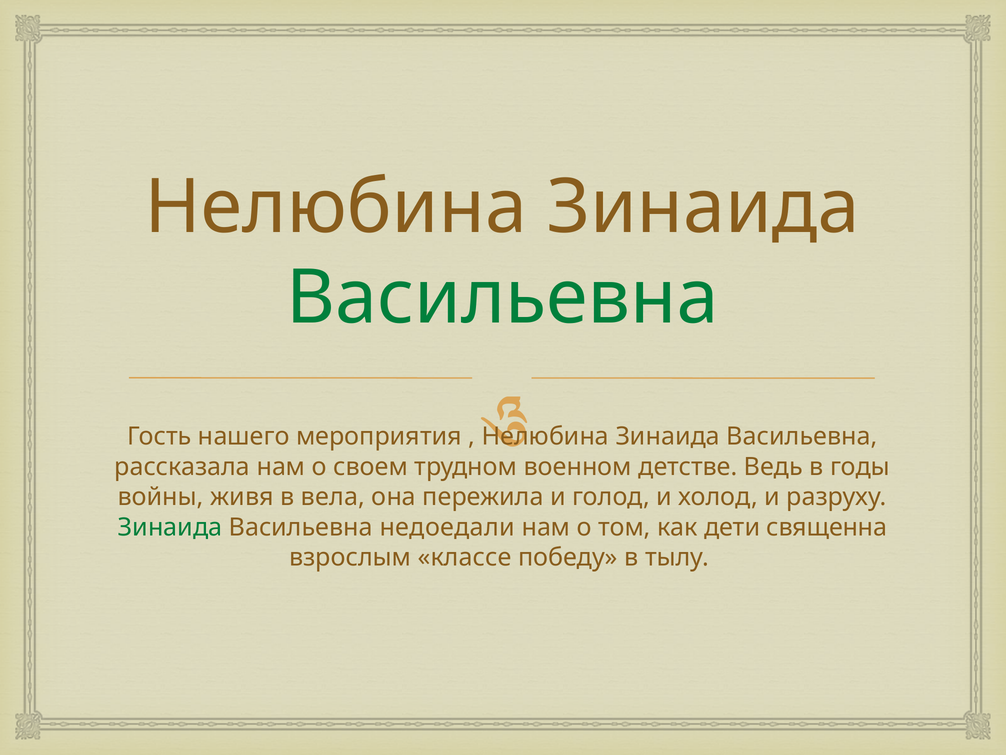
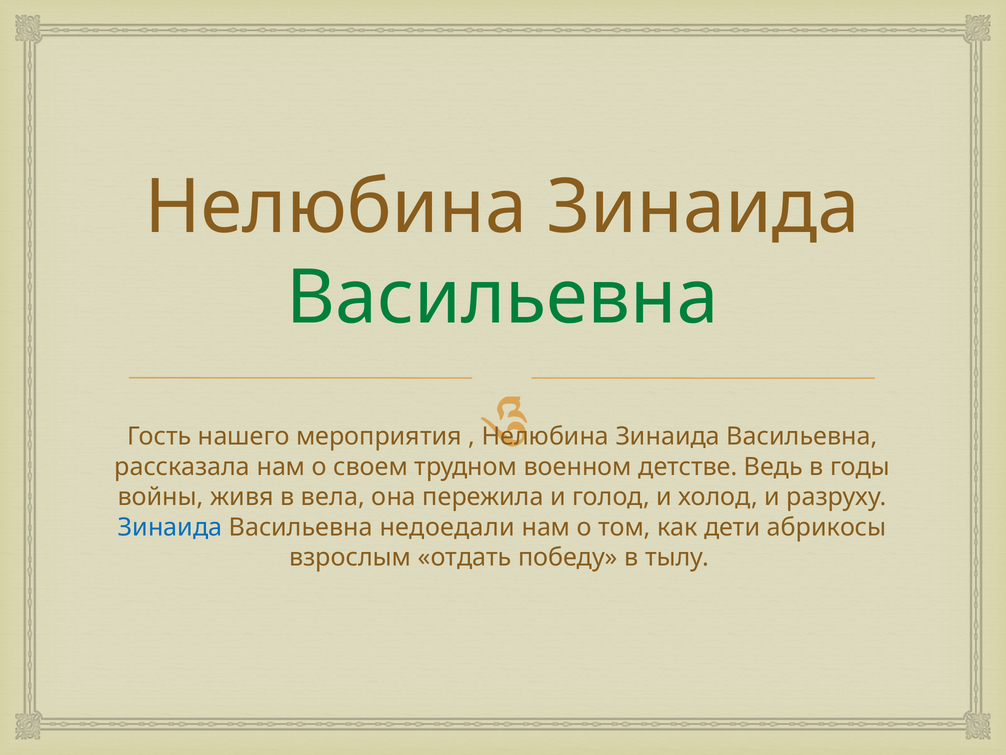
Зинаида at (170, 527) colour: green -> blue
священна: священна -> абрикосы
классе: классе -> отдать
